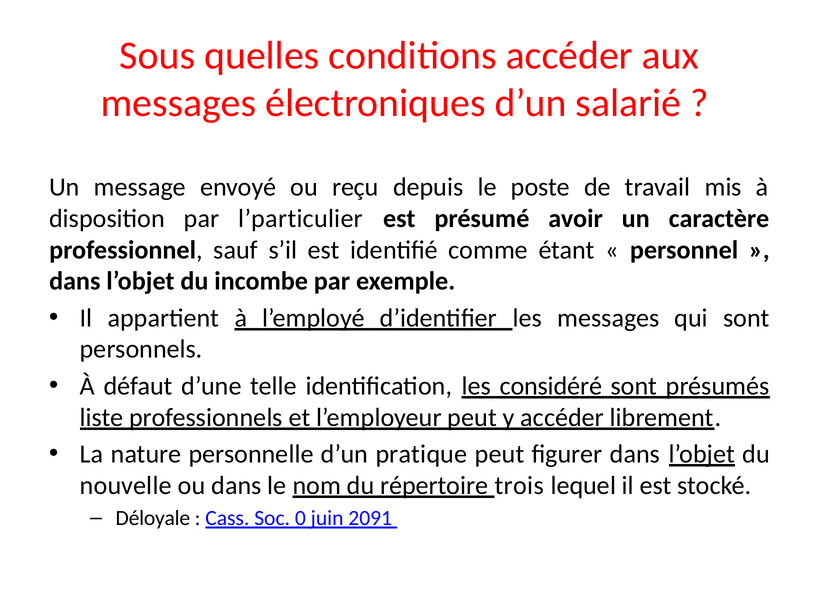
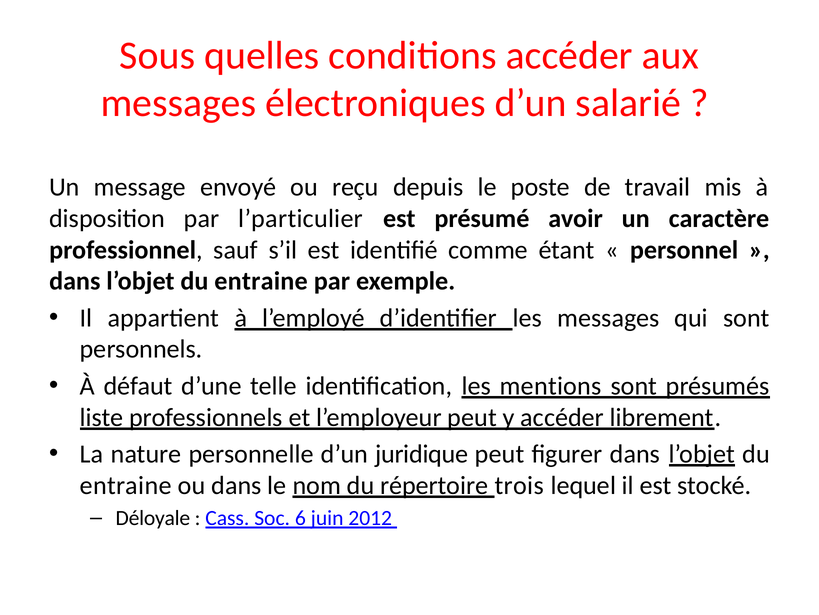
incombe at (261, 281): incombe -> entraine
considéré: considéré -> mentions
pratique: pratique -> juridique
nouvelle at (126, 485): nouvelle -> entraine
0: 0 -> 6
2091: 2091 -> 2012
